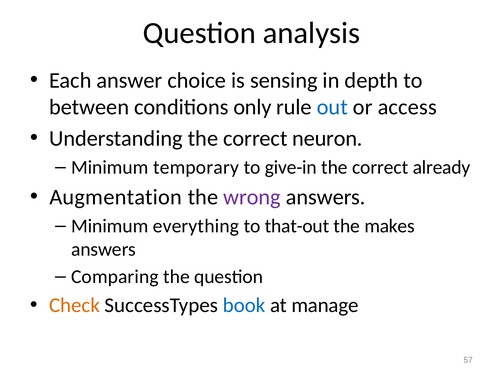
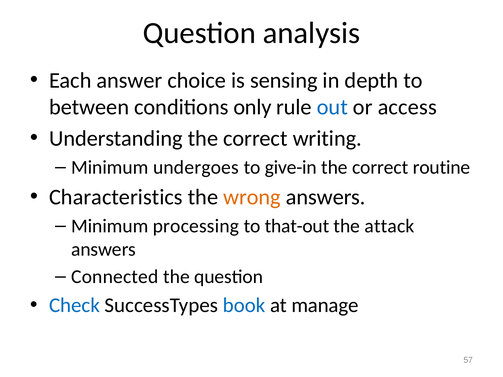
neuron: neuron -> writing
temporary: temporary -> undergoes
already: already -> routine
Augmentation: Augmentation -> Characteristics
wrong colour: purple -> orange
everything: everything -> processing
makes: makes -> attack
Comparing: Comparing -> Connected
Check colour: orange -> blue
